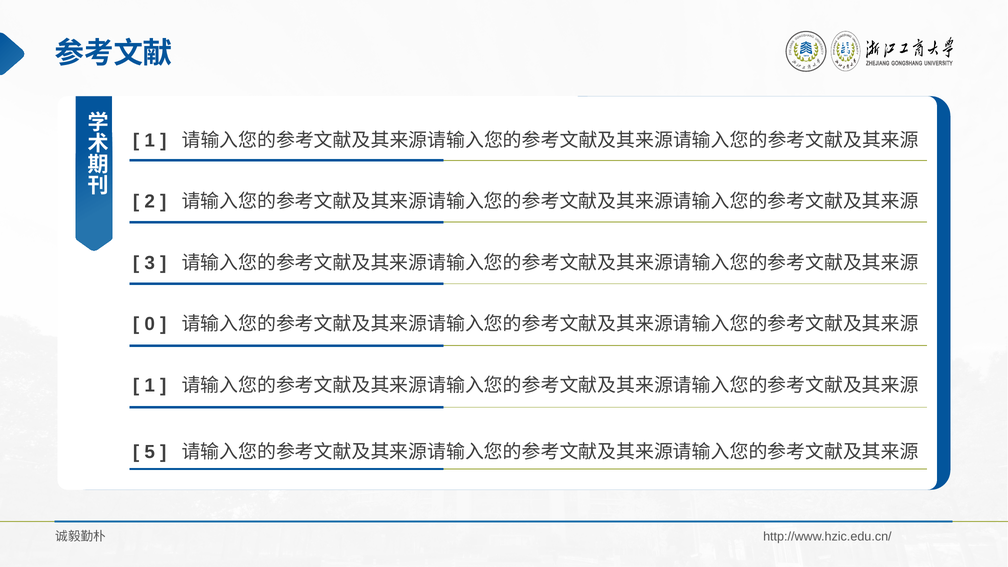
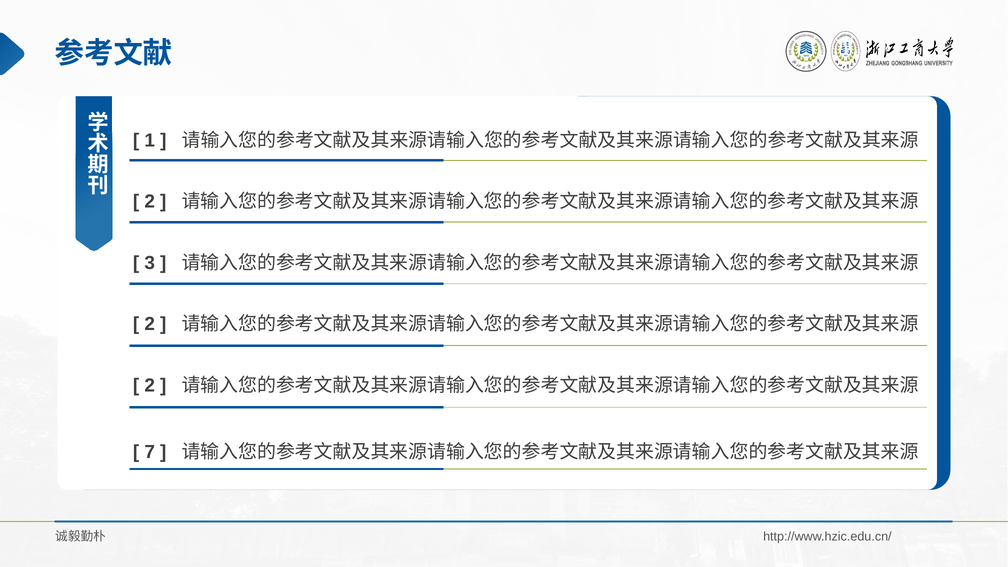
0 at (150, 324): 0 -> 2
1 at (150, 385): 1 -> 2
5: 5 -> 7
